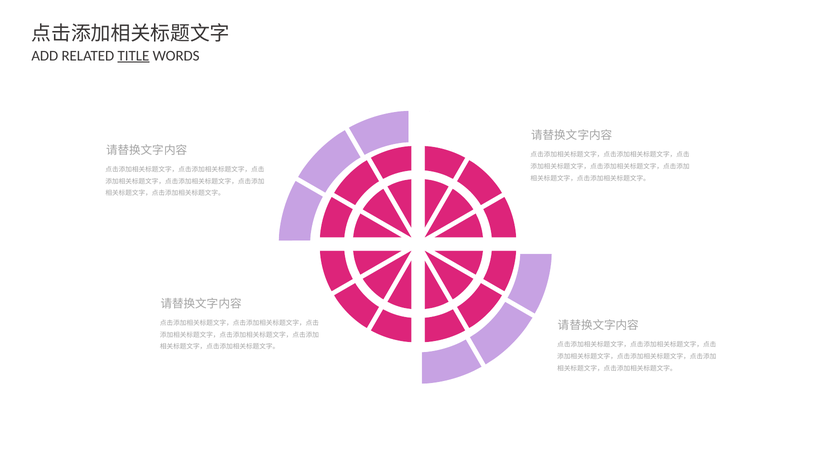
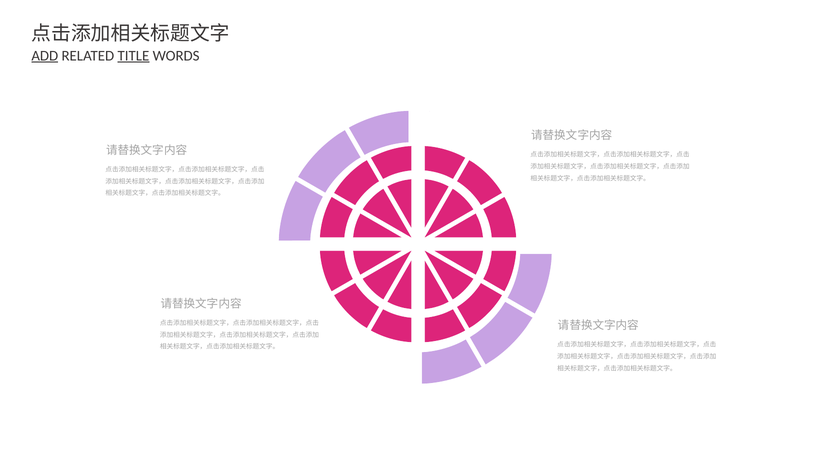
ADD underline: none -> present
